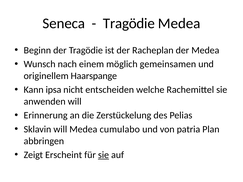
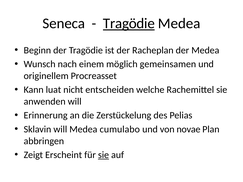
Tragödie at (129, 24) underline: none -> present
Haarspange: Haarspange -> Procreasset
ipsa: ipsa -> luat
patria: patria -> novae
